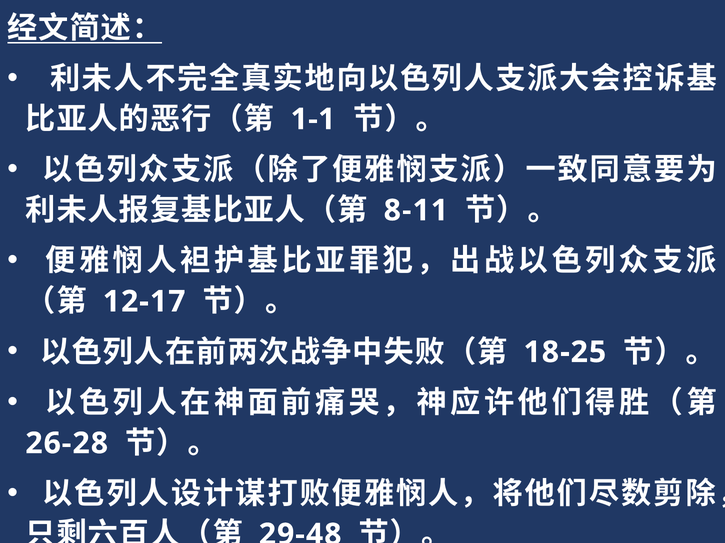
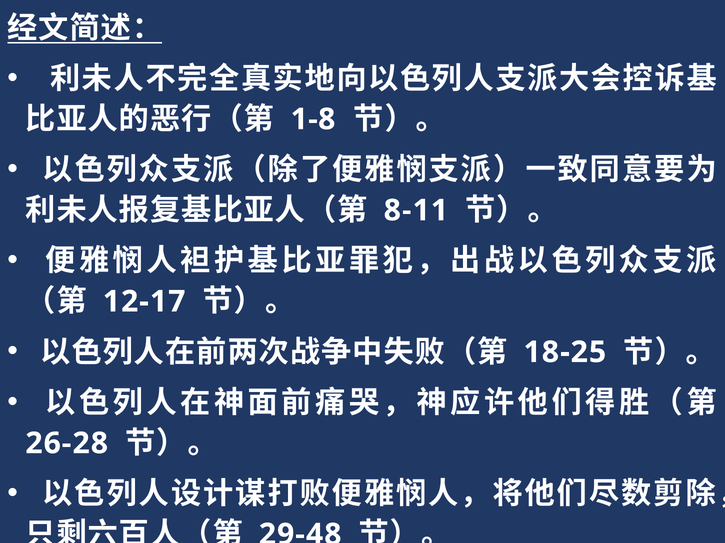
1-1: 1-1 -> 1-8
